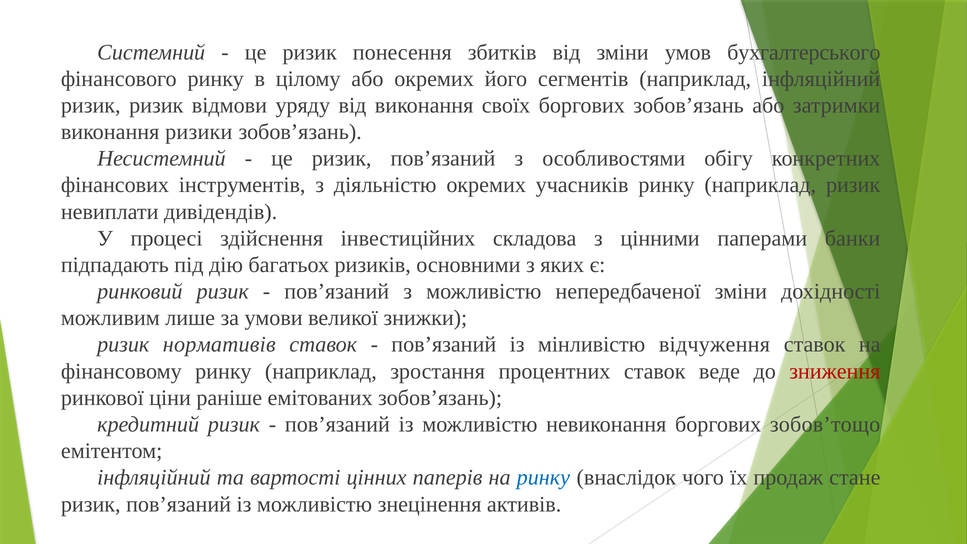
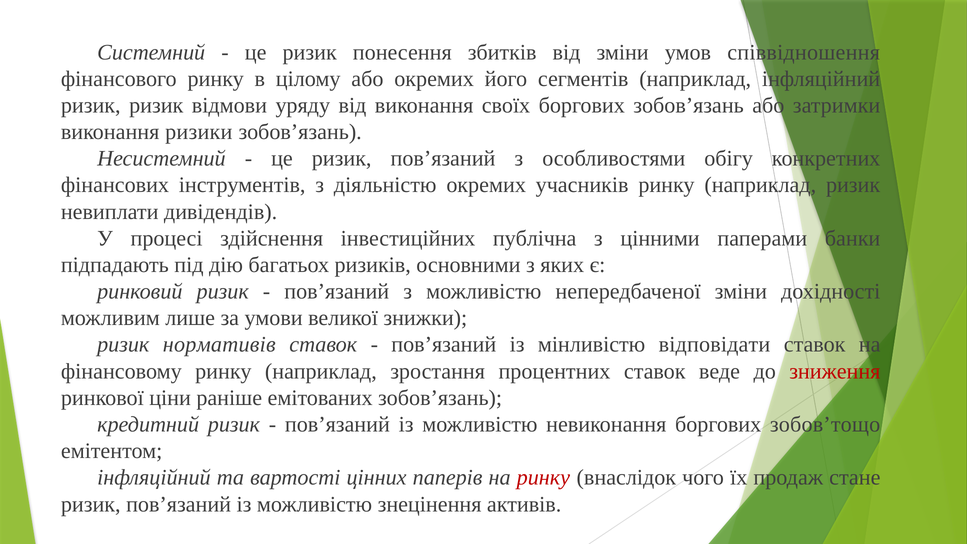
бухгалтерського: бухгалтерського -> співвідношення
складова: складова -> публічна
відчуження: відчуження -> відповідати
ринку at (543, 478) colour: blue -> red
